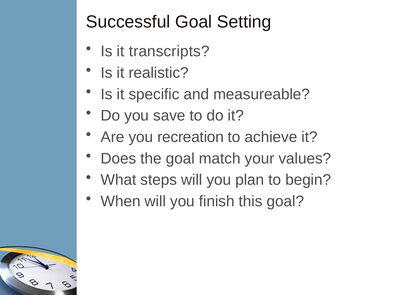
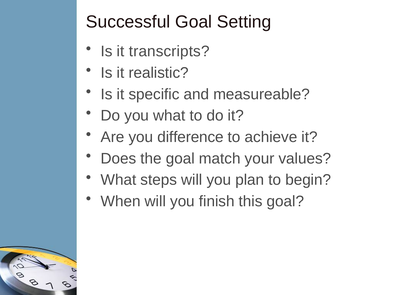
you save: save -> what
recreation: recreation -> difference
